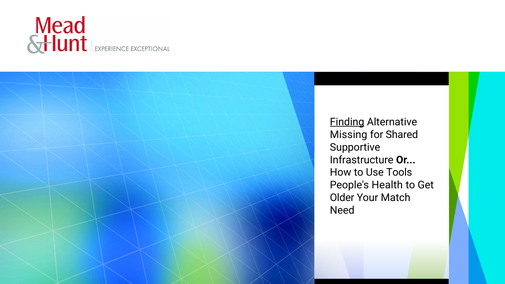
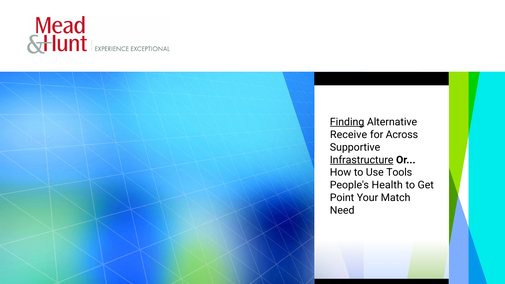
Missing: Missing -> Receive
Shared: Shared -> Across
Infrastructure underline: none -> present
Older: Older -> Point
